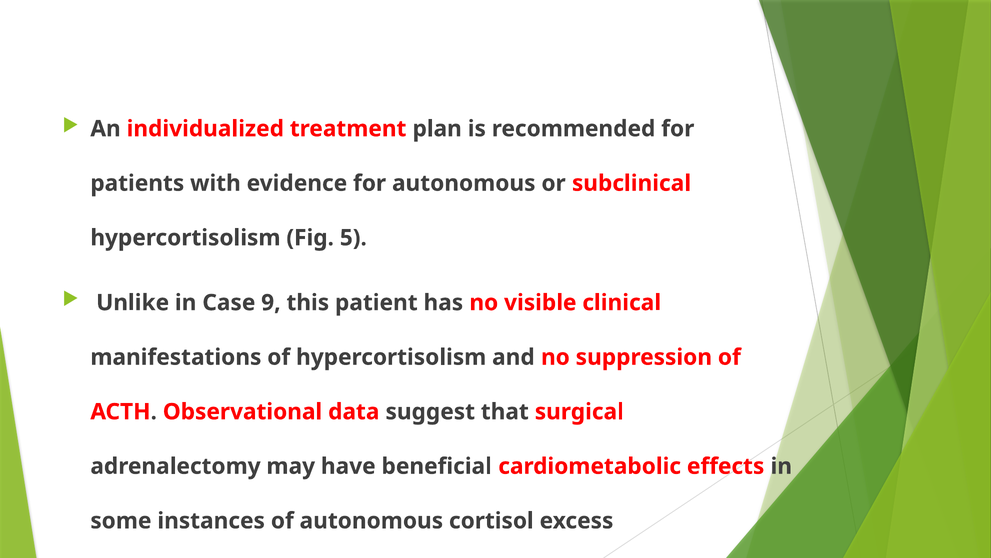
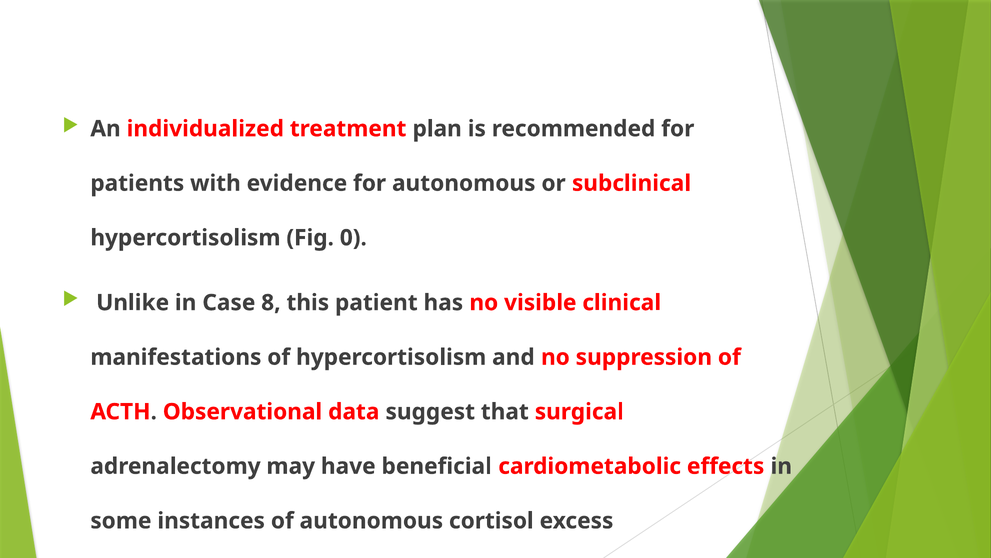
5: 5 -> 0
9: 9 -> 8
